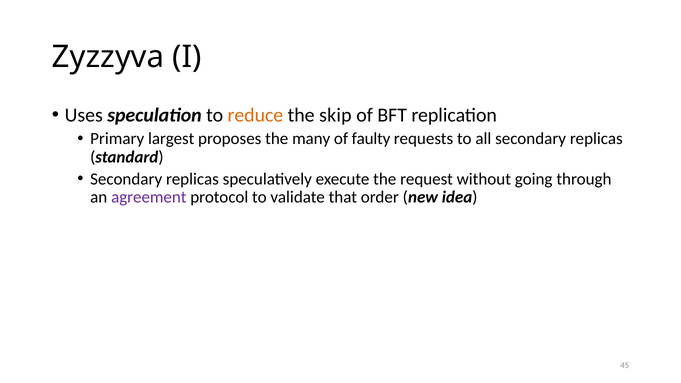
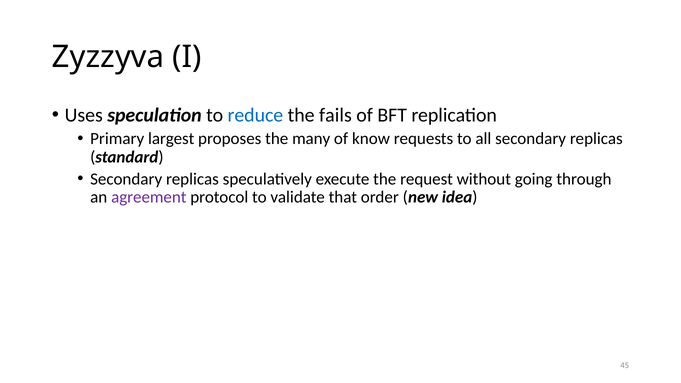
reduce colour: orange -> blue
skip: skip -> fails
faulty: faulty -> know
